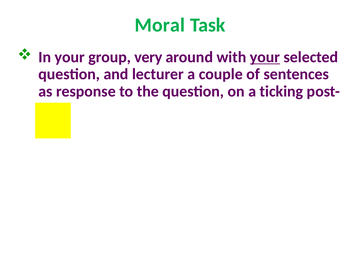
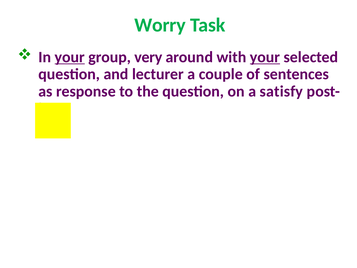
Moral: Moral -> Worry
your at (70, 57) underline: none -> present
ticking: ticking -> satisfy
